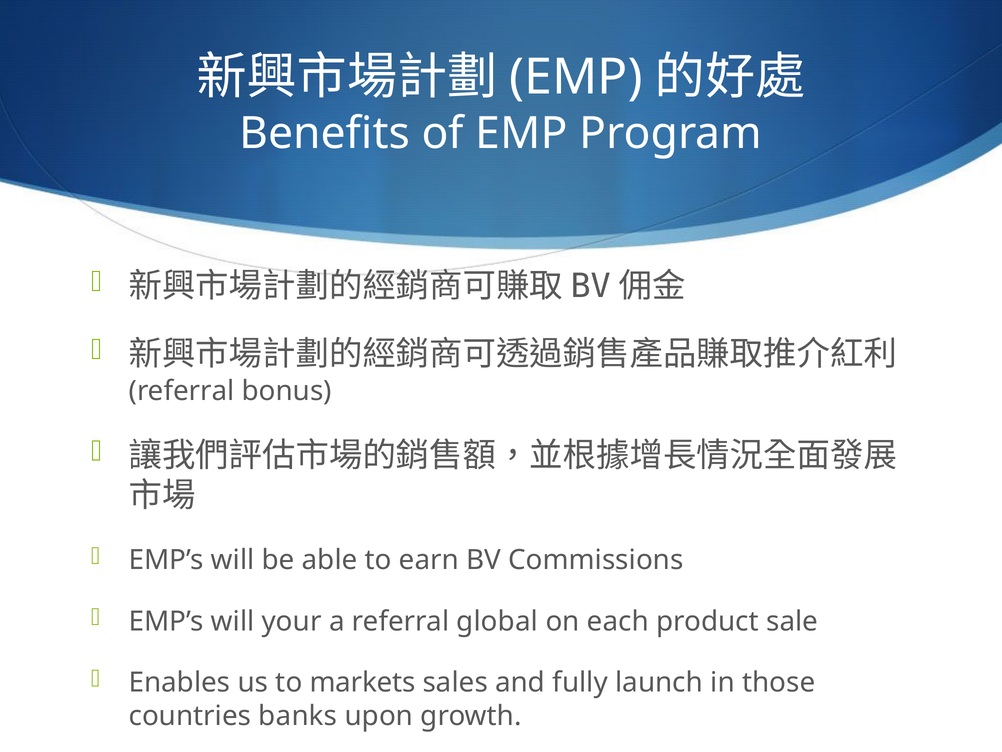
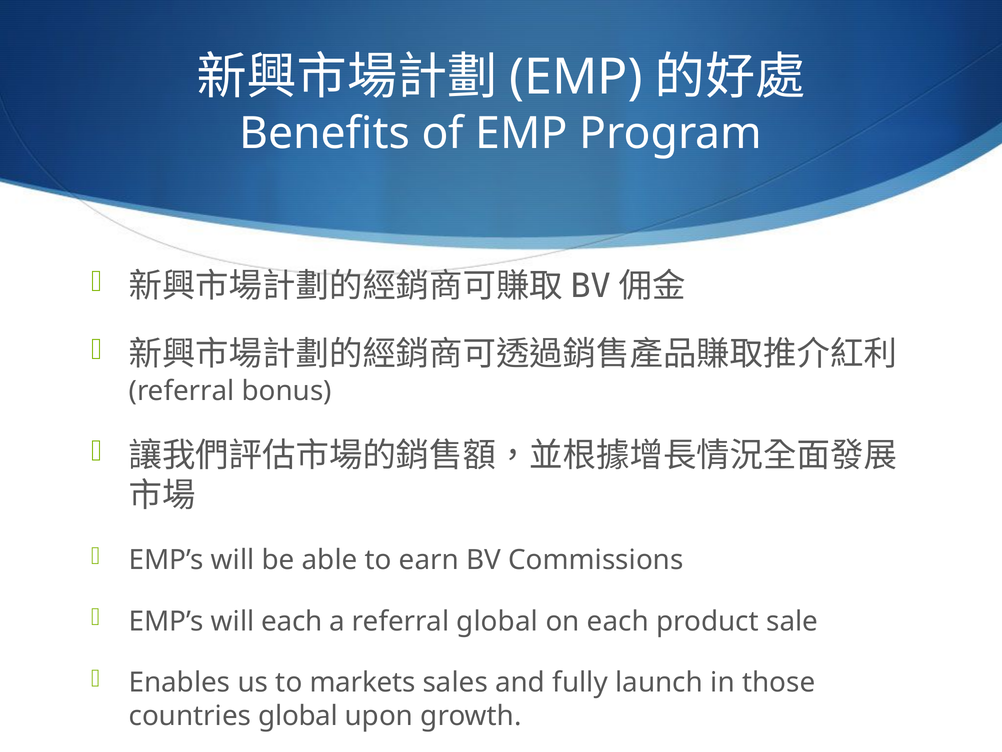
will your: your -> each
countries banks: banks -> global
